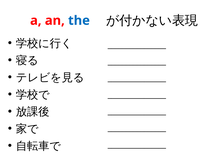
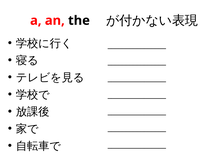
the colour: blue -> black
